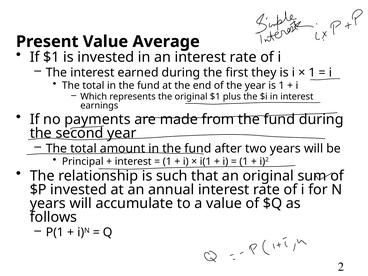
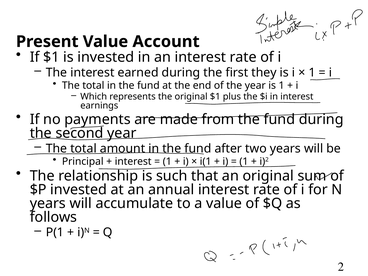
Average: Average -> Account
